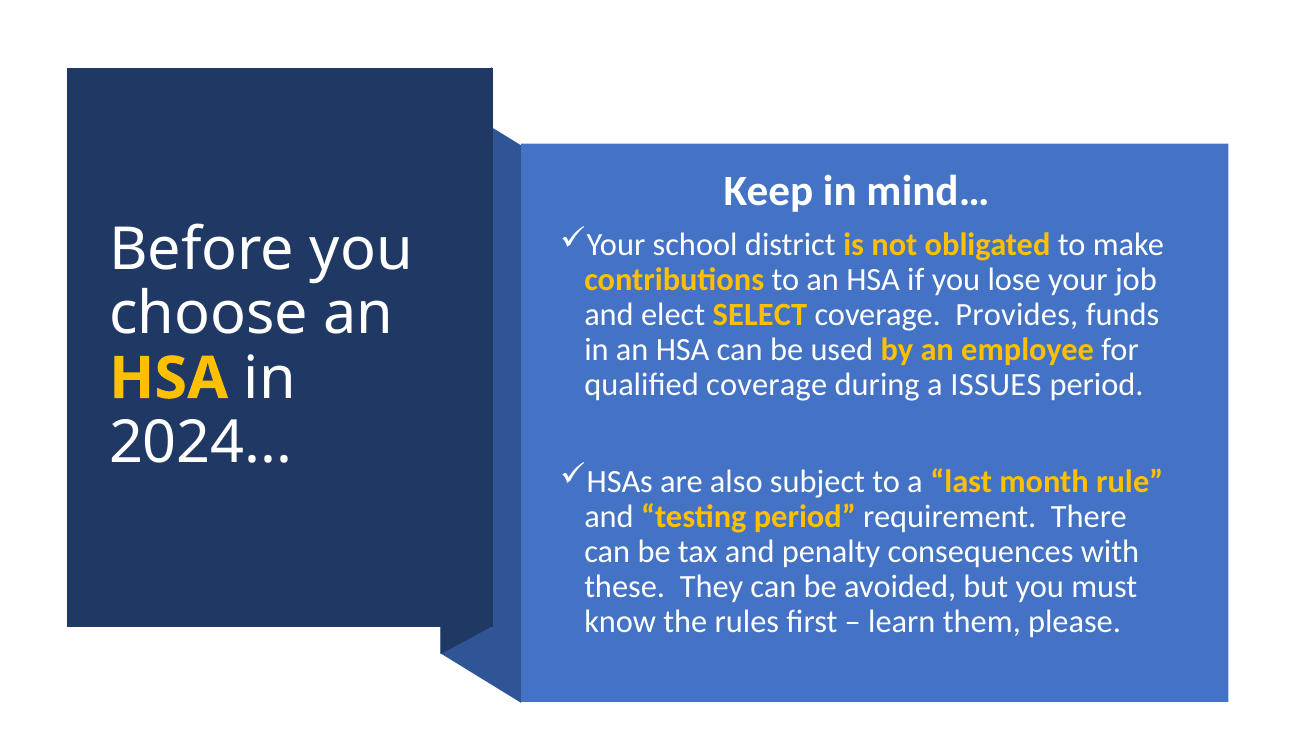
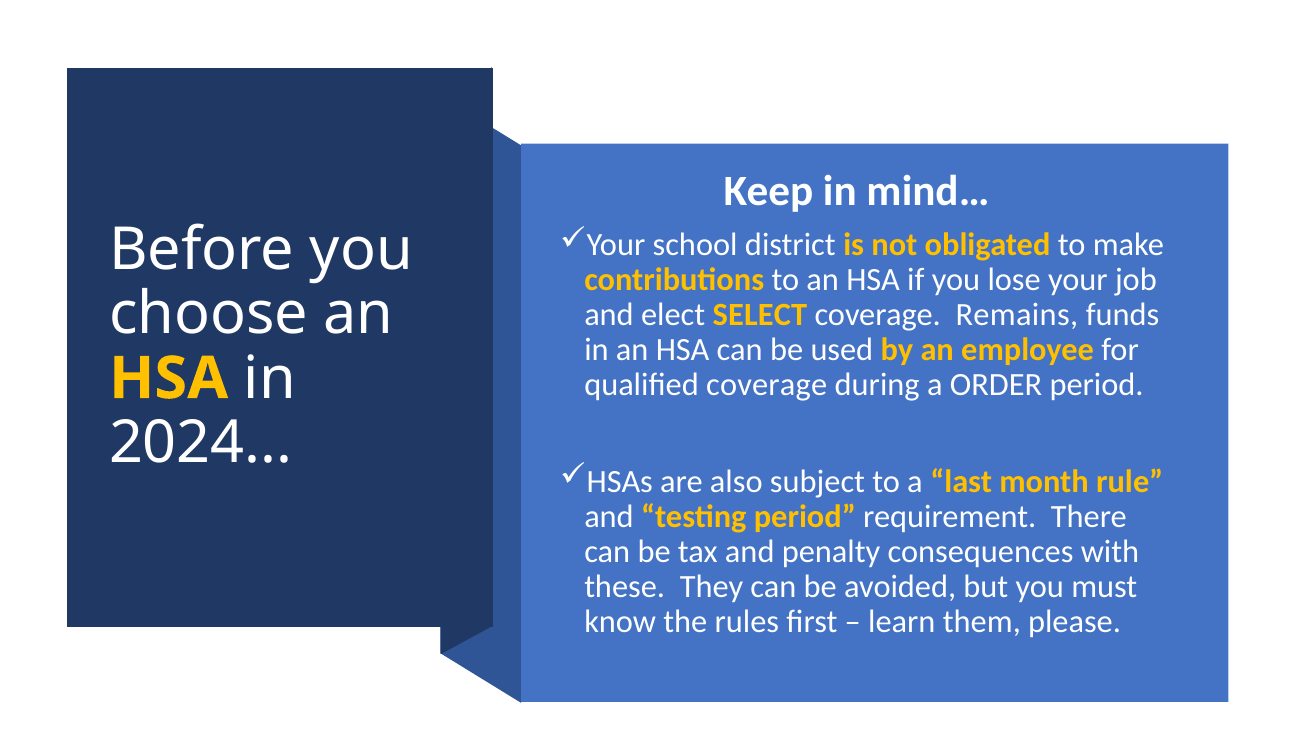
Provides: Provides -> Remains
ISSUES: ISSUES -> ORDER
